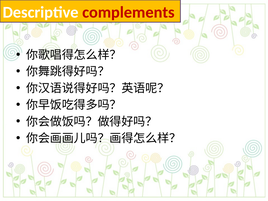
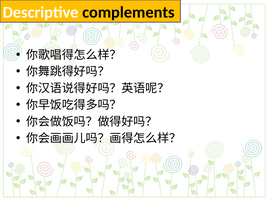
complements colour: red -> black
